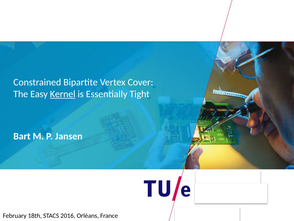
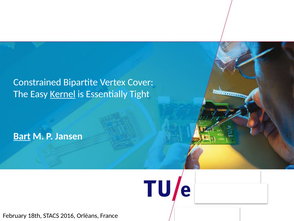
Bart underline: none -> present
